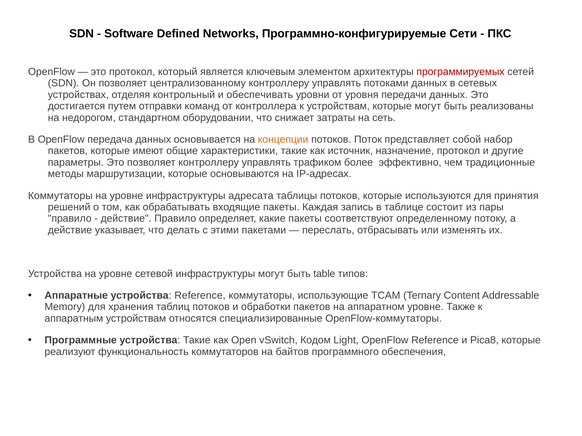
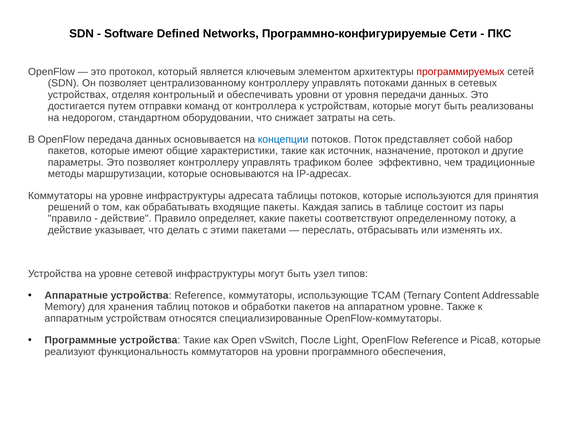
концепции colour: orange -> blue
table: table -> узел
Кодом: Кодом -> После
на байтов: байтов -> уровни
